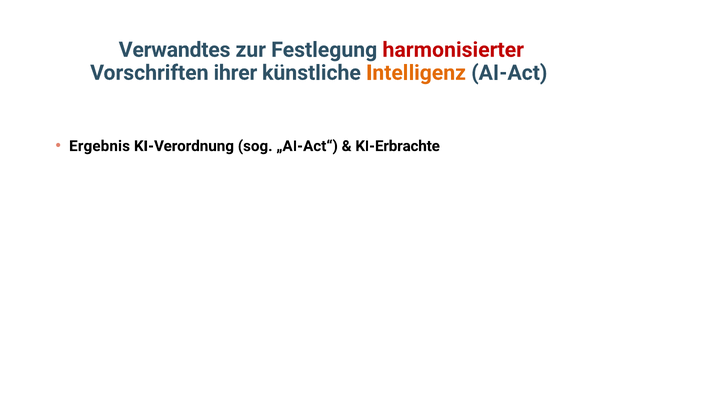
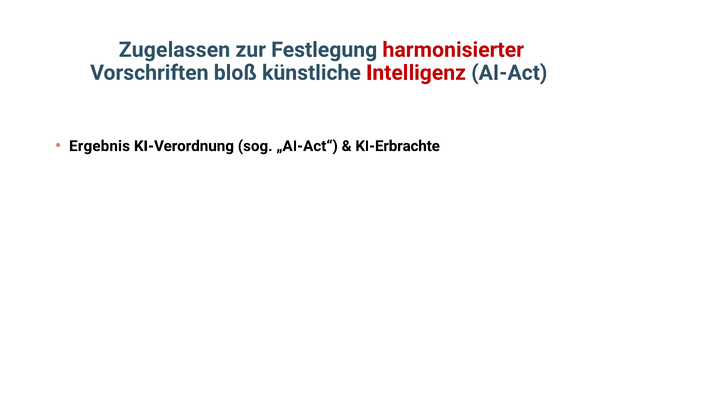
Verwandtes: Verwandtes -> Zugelassen
ihrer: ihrer -> bloß
Intelligenz colour: orange -> red
